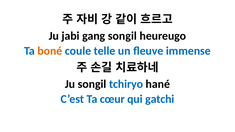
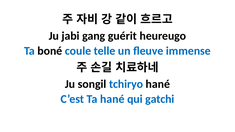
gang songil: songil -> guérit
boné colour: orange -> black
Ta cœur: cœur -> hané
